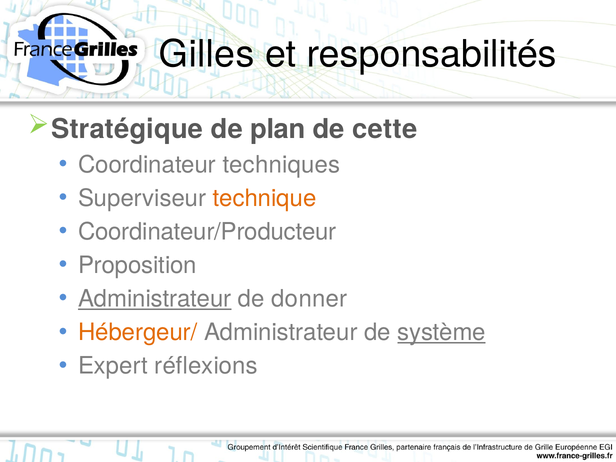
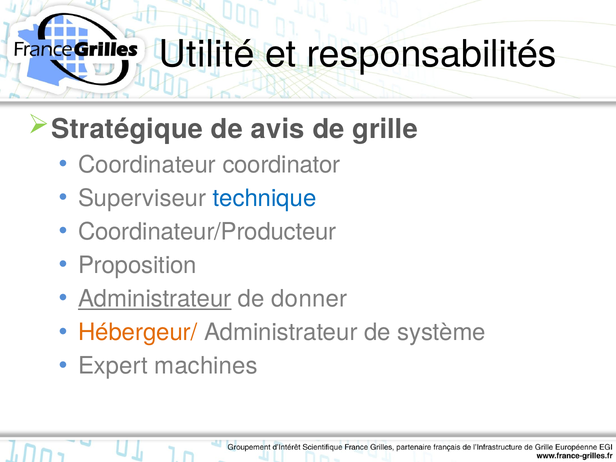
Gilles: Gilles -> Utilité
plan: plan -> avis
cette: cette -> grille
techniques: techniques -> coordinator
technique colour: orange -> blue
système underline: present -> none
réflexions: réflexions -> machines
